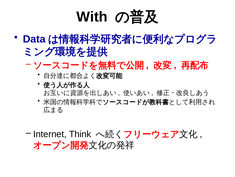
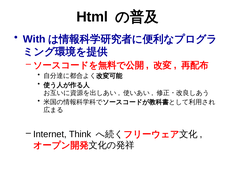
With: With -> Html
Data: Data -> With
